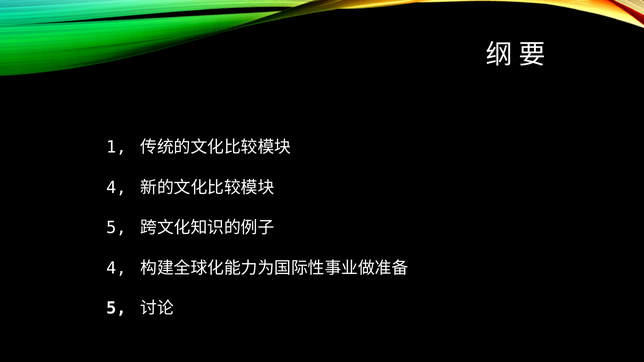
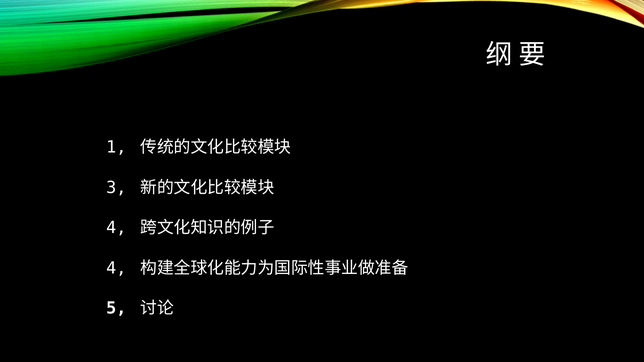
4 at (116, 188): 4 -> 3
5 at (116, 228): 5 -> 4
